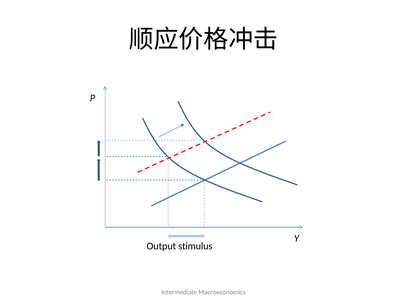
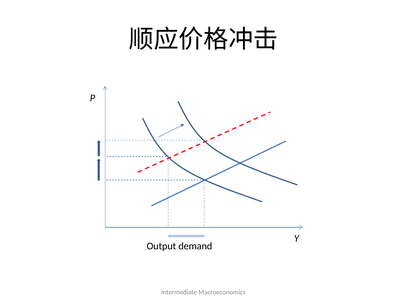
stimulus: stimulus -> demand
